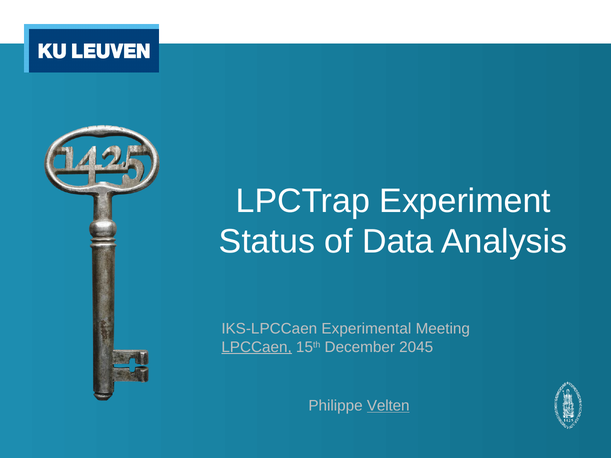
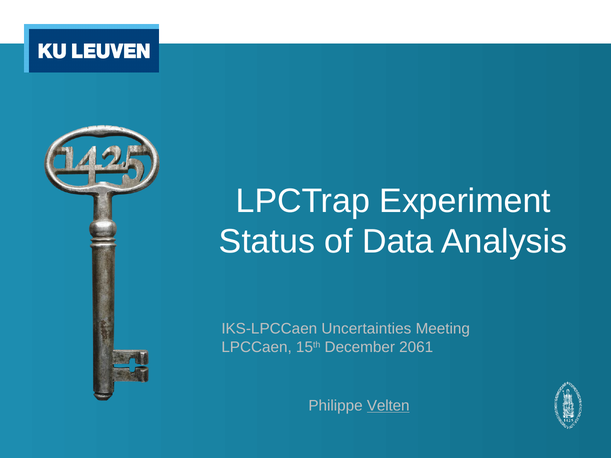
Experimental: Experimental -> Uncertainties
LPCCaen underline: present -> none
2045: 2045 -> 2061
